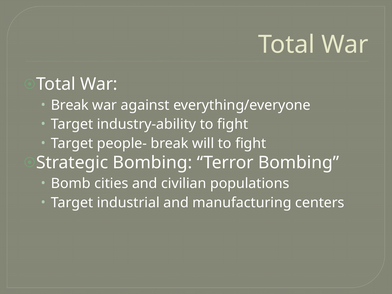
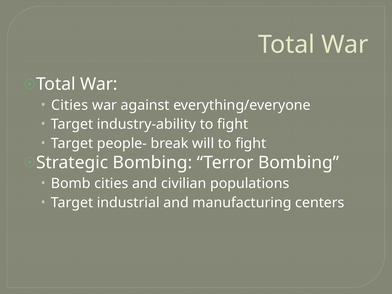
Break at (70, 105): Break -> Cities
